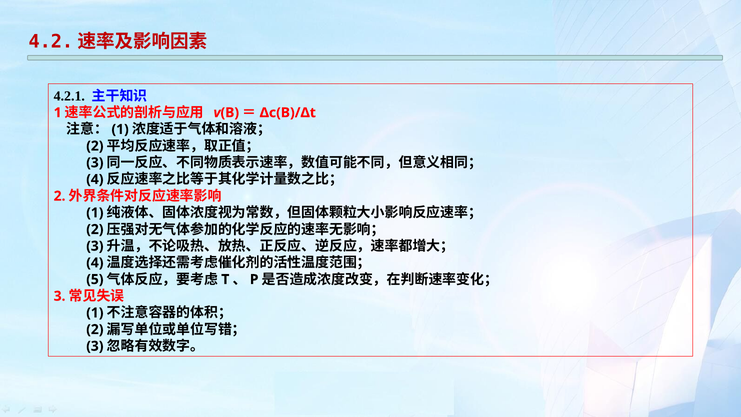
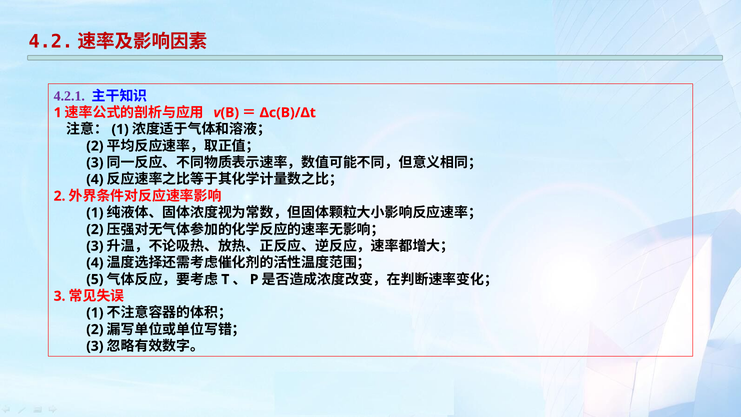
4.2.1 colour: black -> purple
